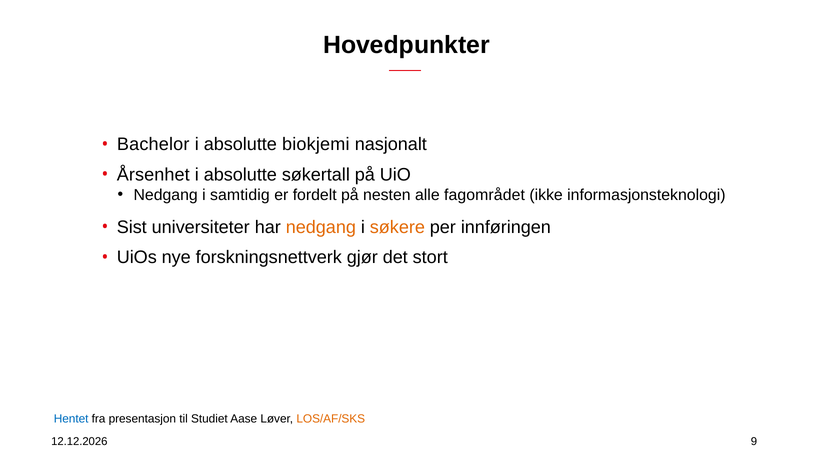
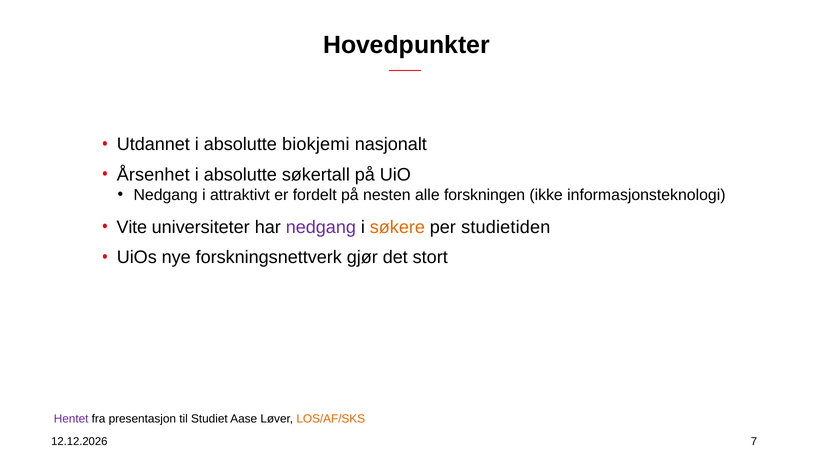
Bachelor: Bachelor -> Utdannet
samtidig: samtidig -> attraktivt
fagområdet: fagområdet -> forskningen
Sist: Sist -> Vite
nedgang at (321, 227) colour: orange -> purple
innføringen: innføringen -> studietiden
Hentet colour: blue -> purple
9: 9 -> 7
